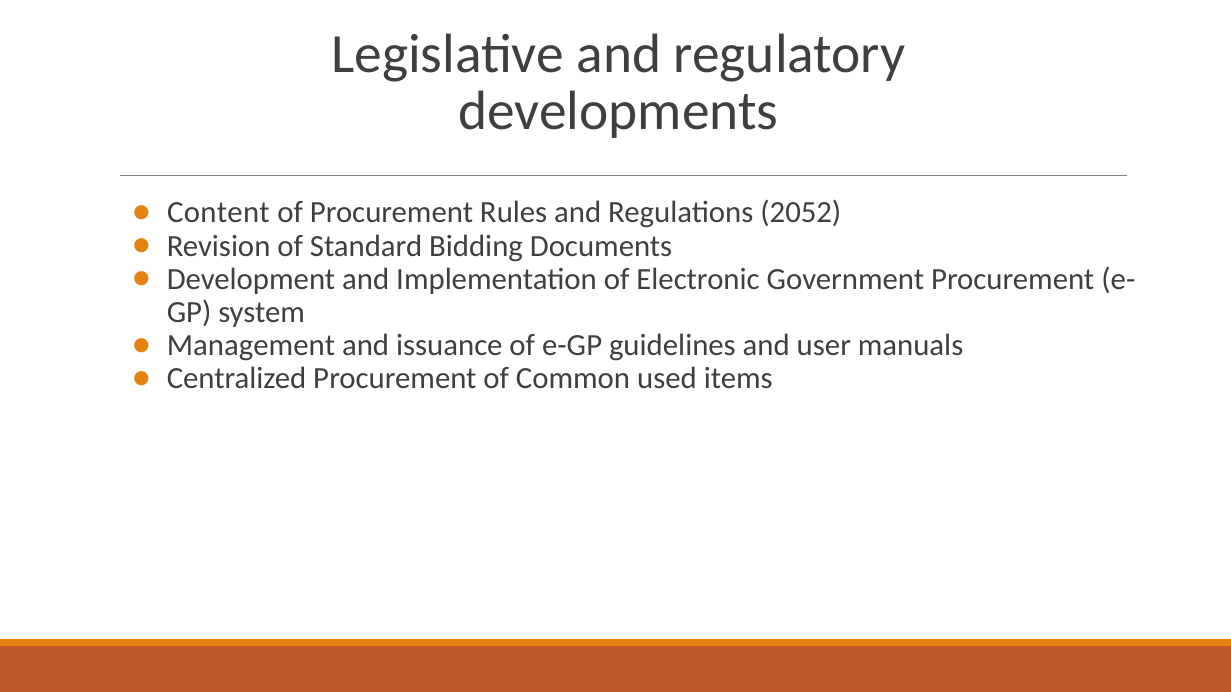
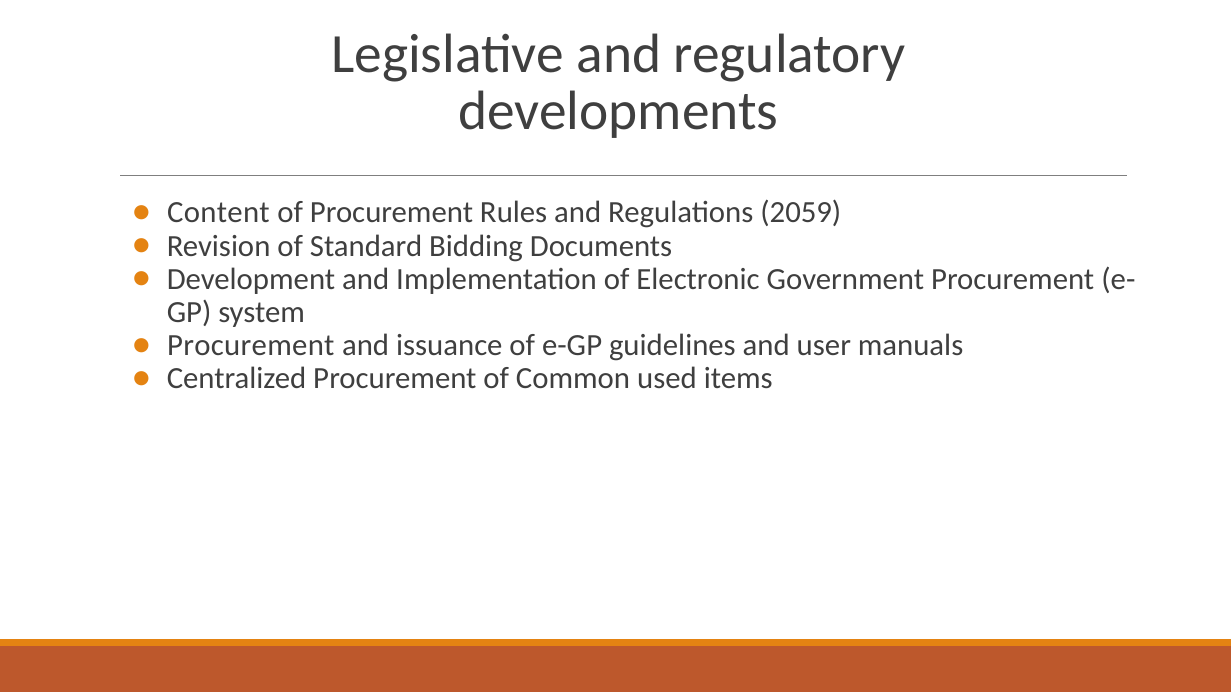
2052: 2052 -> 2059
Management at (251, 346): Management -> Procurement
